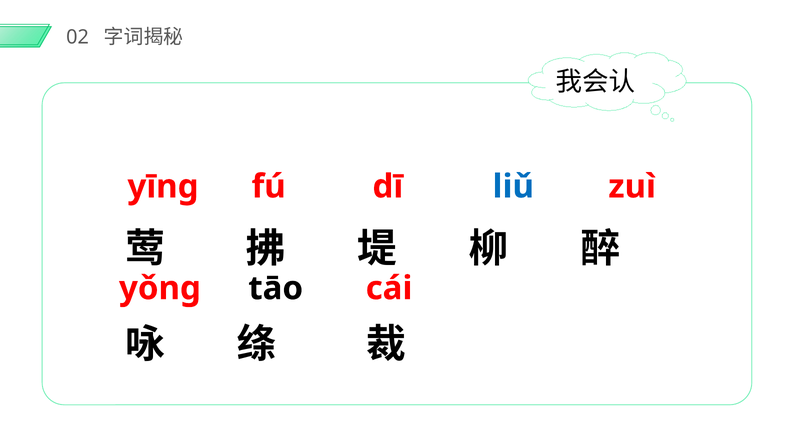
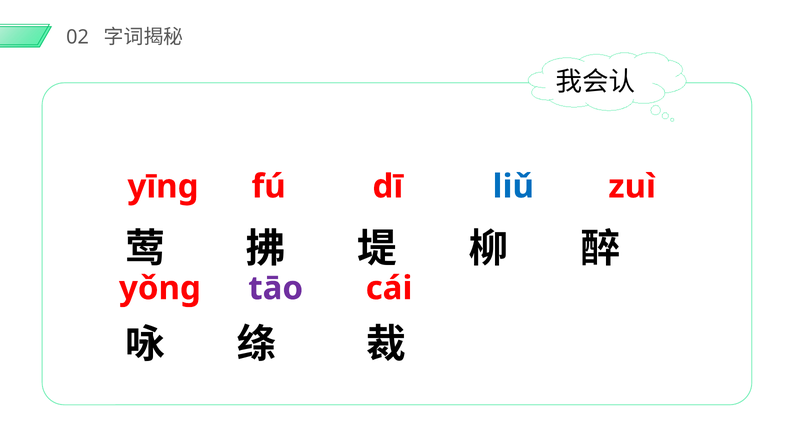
tāo colour: black -> purple
